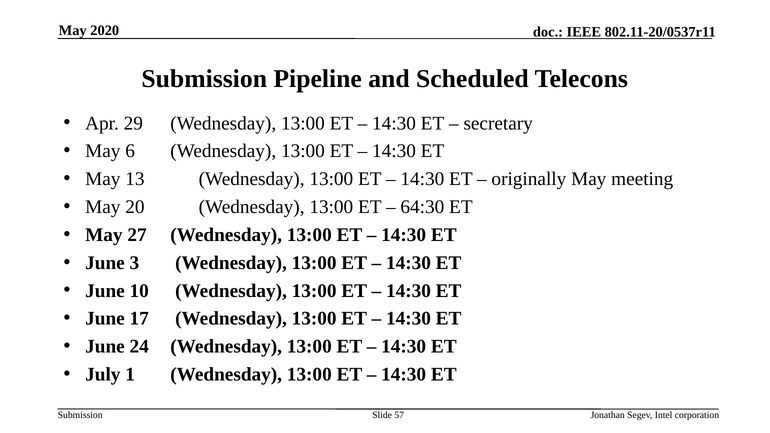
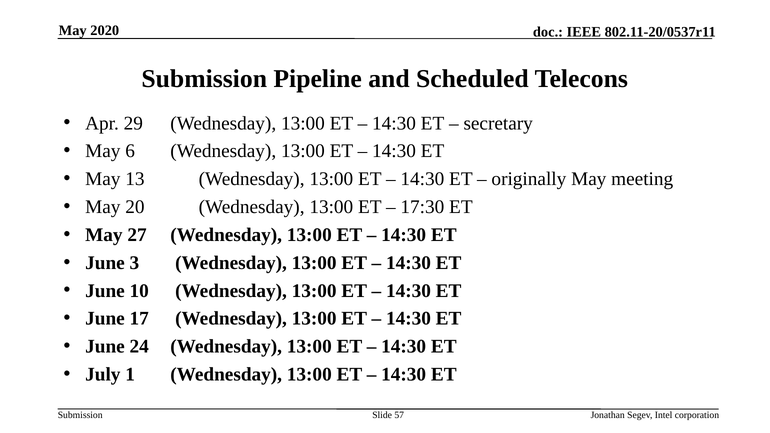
64:30: 64:30 -> 17:30
